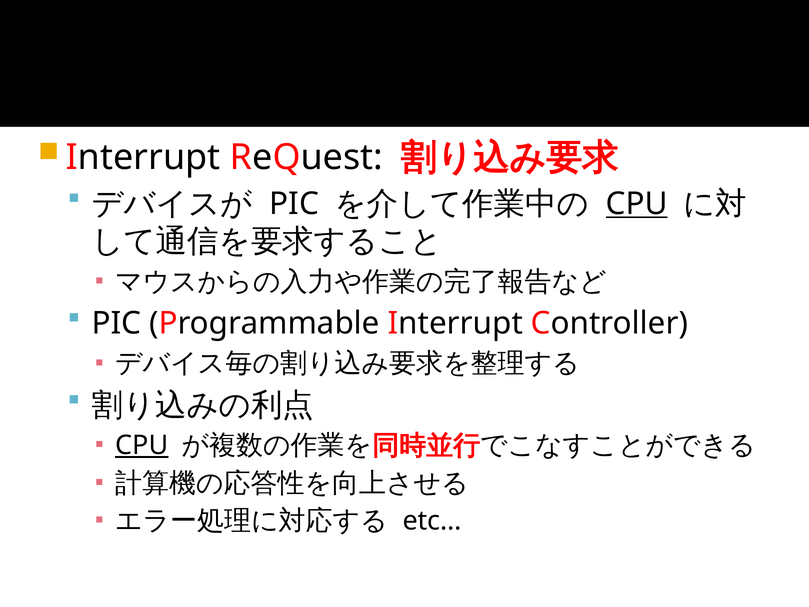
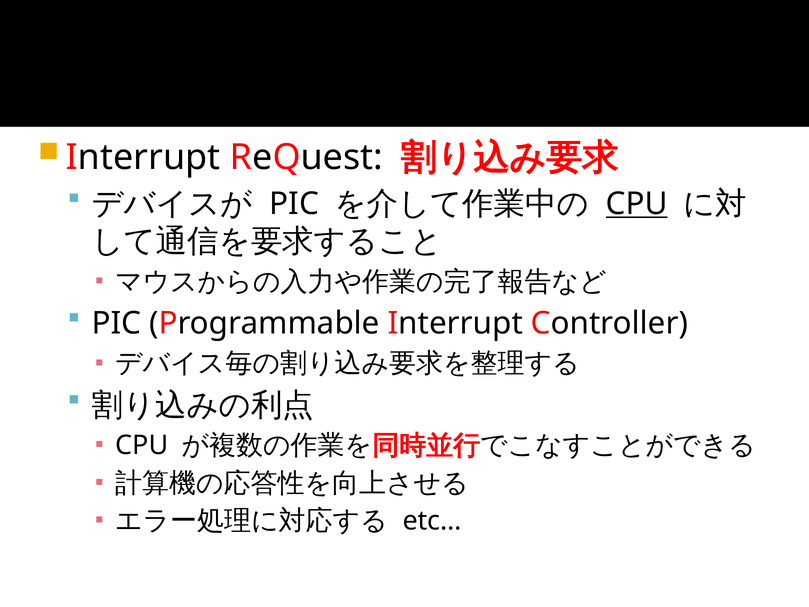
CPU at (142, 445) underline: present -> none
